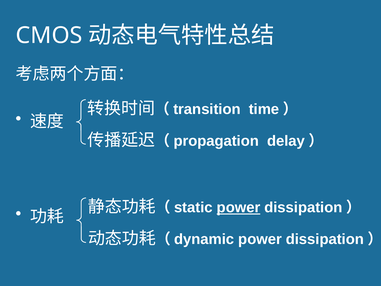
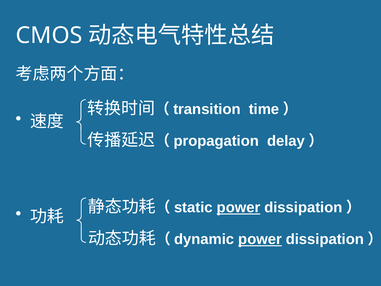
power at (260, 239) underline: none -> present
